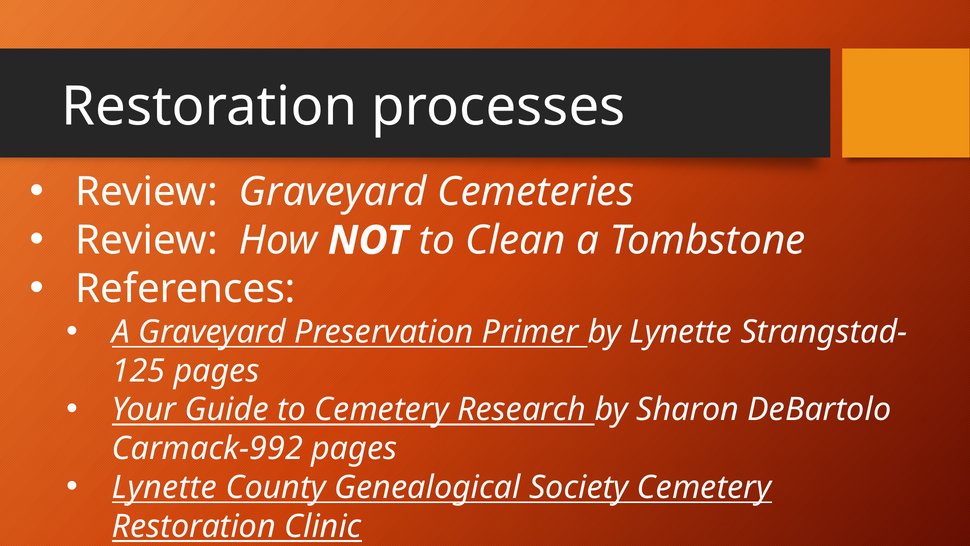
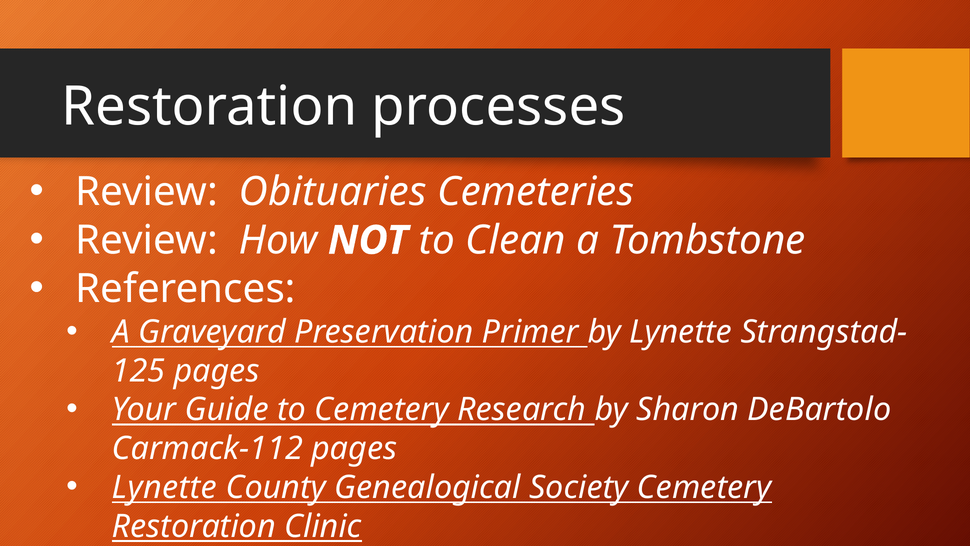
Review Graveyard: Graveyard -> Obituaries
Carmack-992: Carmack-992 -> Carmack-112
